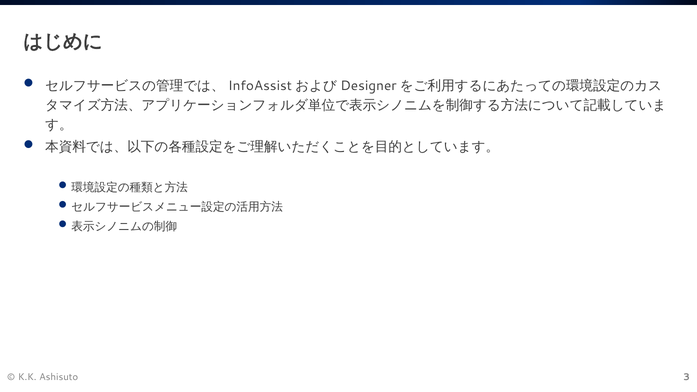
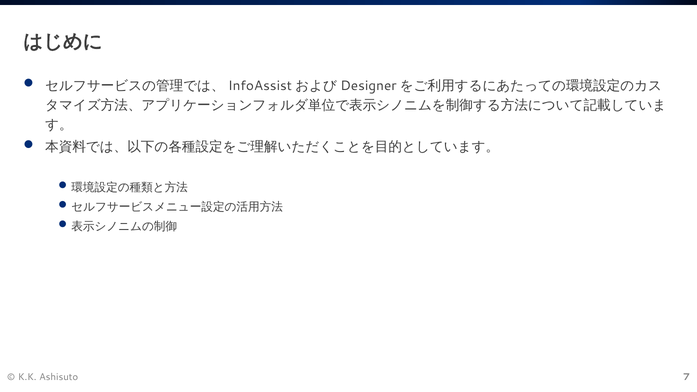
3: 3 -> 7
